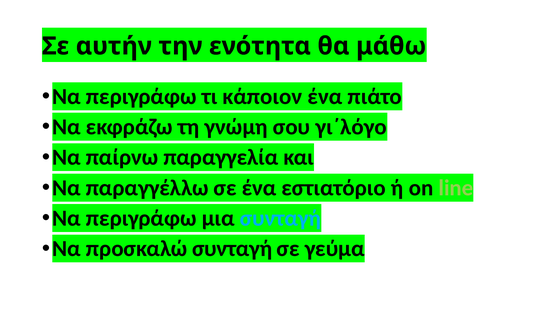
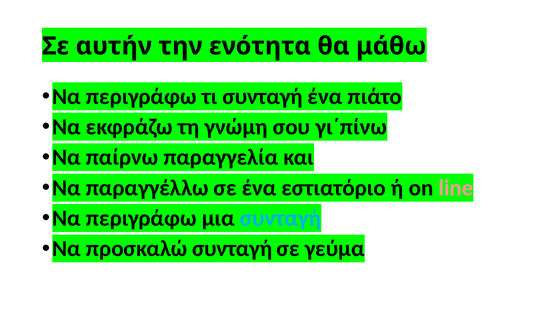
τι κάποιον: κάποιον -> συνταγή
γι΄λόγο: γι΄λόγο -> γι΄πίνω
line colour: light green -> pink
